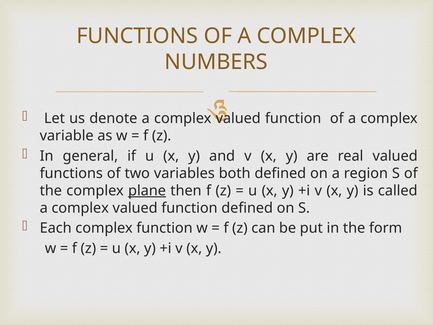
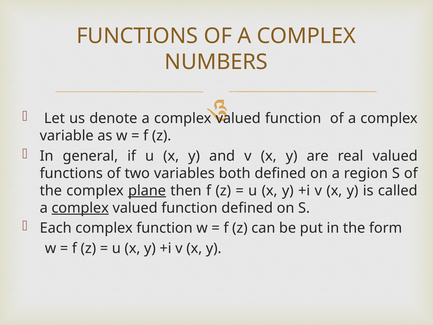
complex at (80, 208) underline: none -> present
